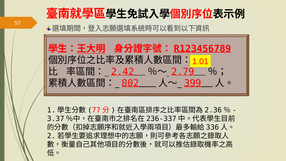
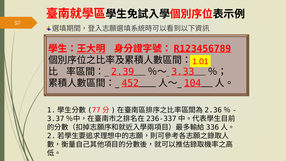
2.42: 2.42 -> 2.39
2.79: 2.79 -> 3.33
802: 802 -> 452
399: 399 -> 104
